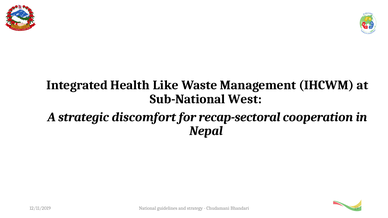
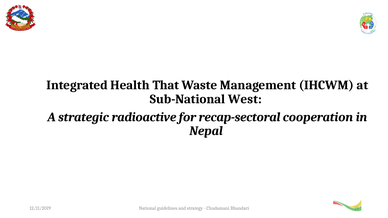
Like: Like -> That
discomfort: discomfort -> radioactive
